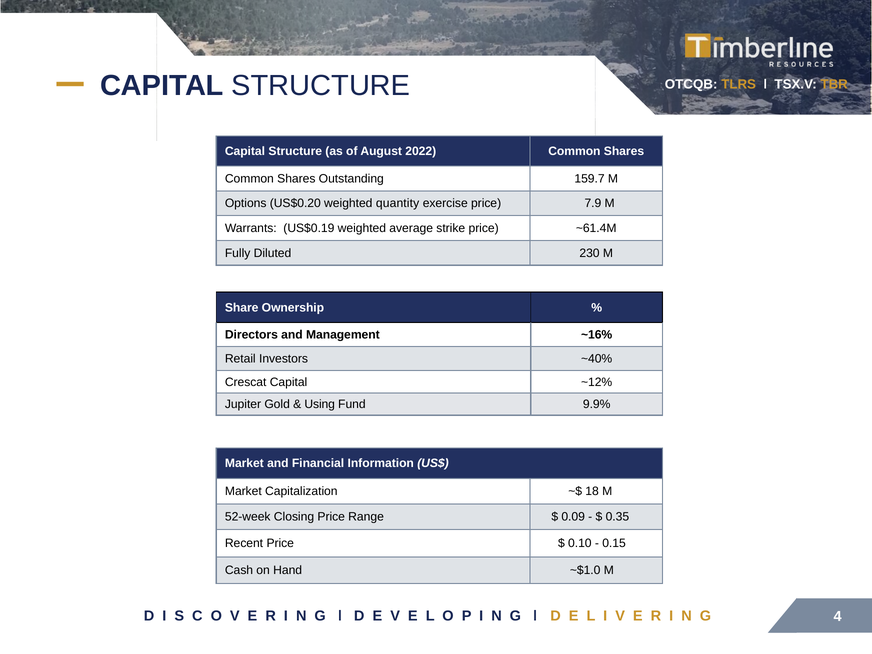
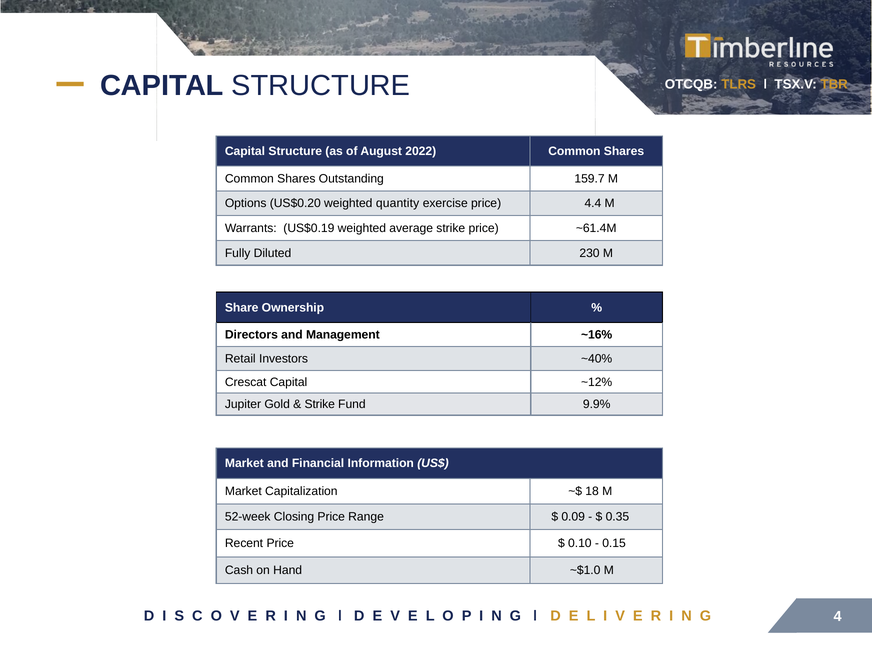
7.9: 7.9 -> 4.4
Using at (320, 404): Using -> Strike
